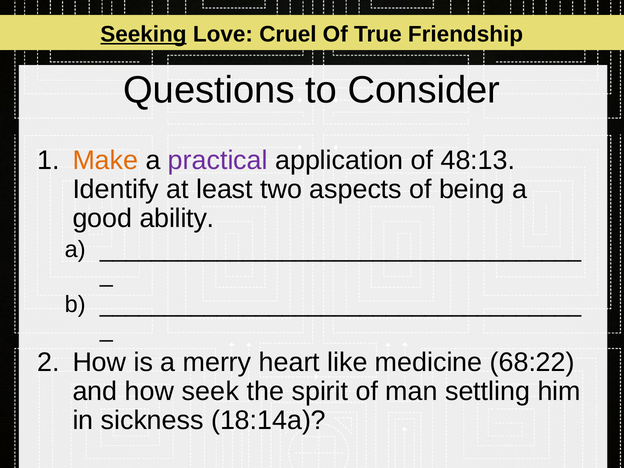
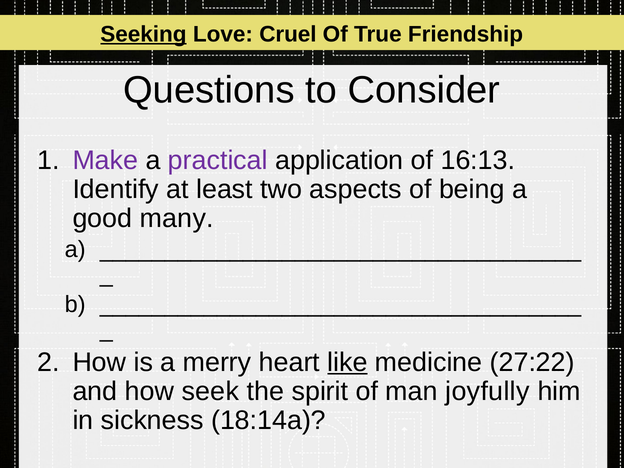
Make colour: orange -> purple
48:13: 48:13 -> 16:13
ability: ability -> many
like underline: none -> present
68:22: 68:22 -> 27:22
settling: settling -> joyfully
